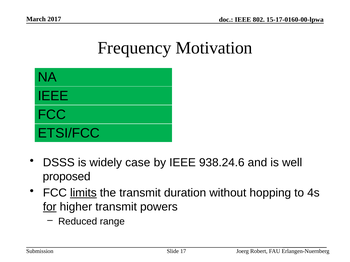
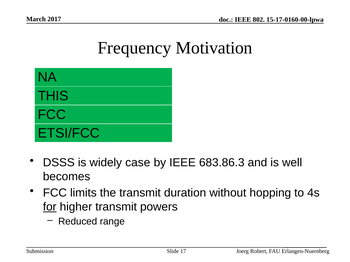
IEEE at (53, 96): IEEE -> THIS
938.24.6: 938.24.6 -> 683.86.3
proposed: proposed -> becomes
limits underline: present -> none
